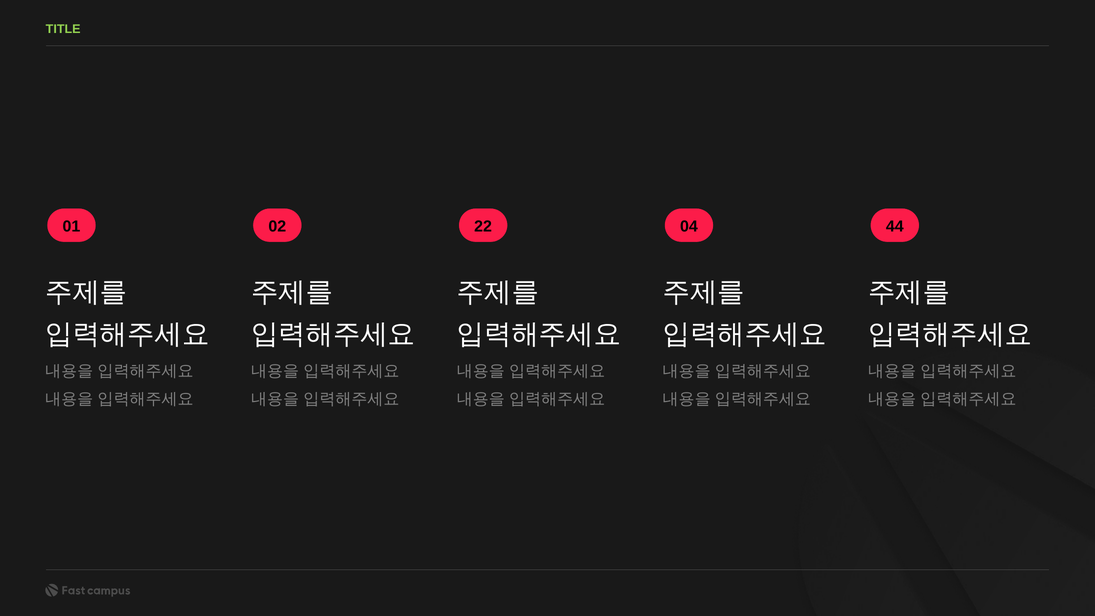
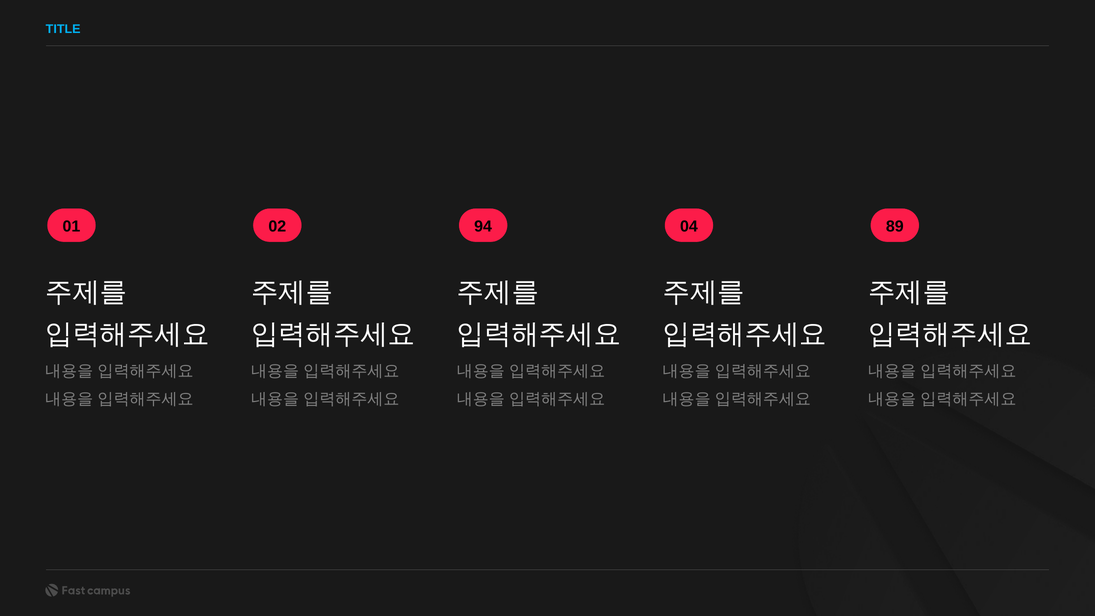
TITLE colour: light green -> light blue
22: 22 -> 94
44: 44 -> 89
